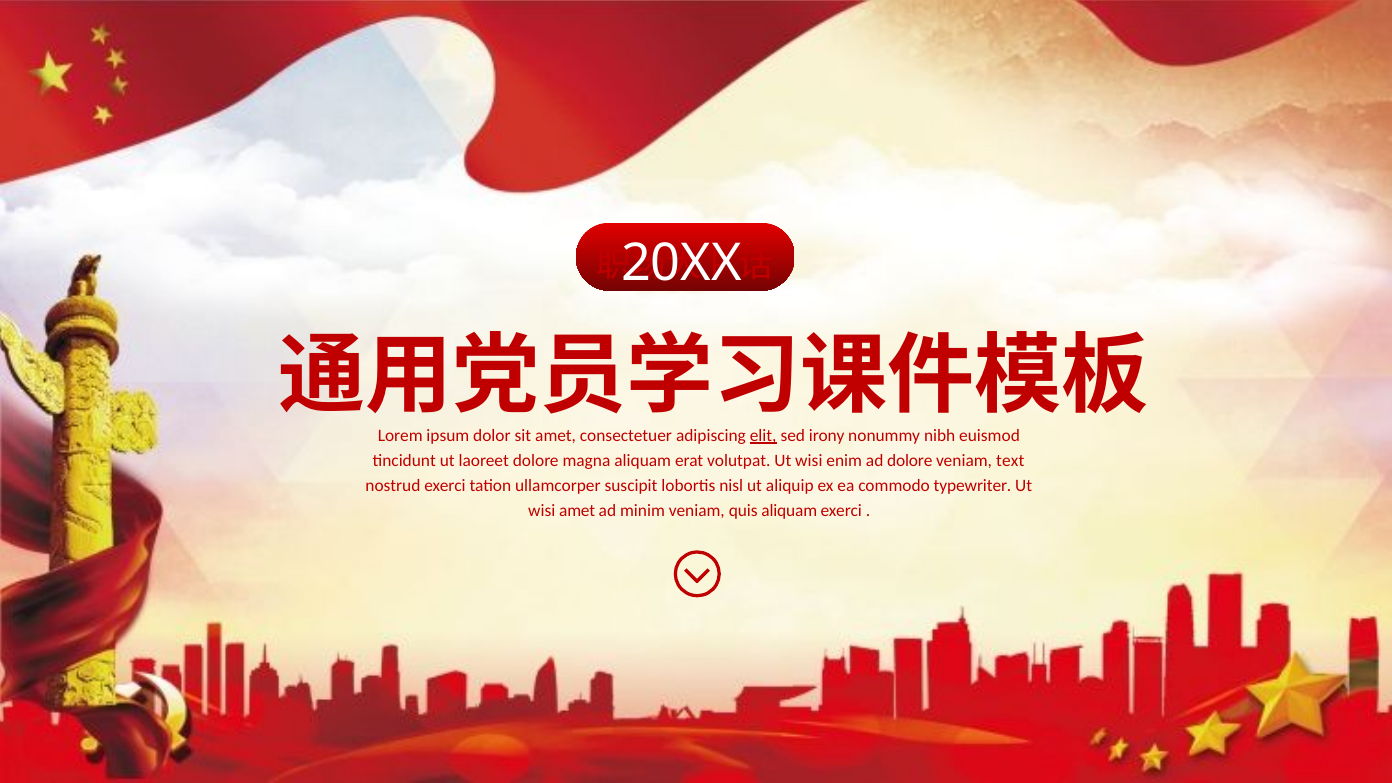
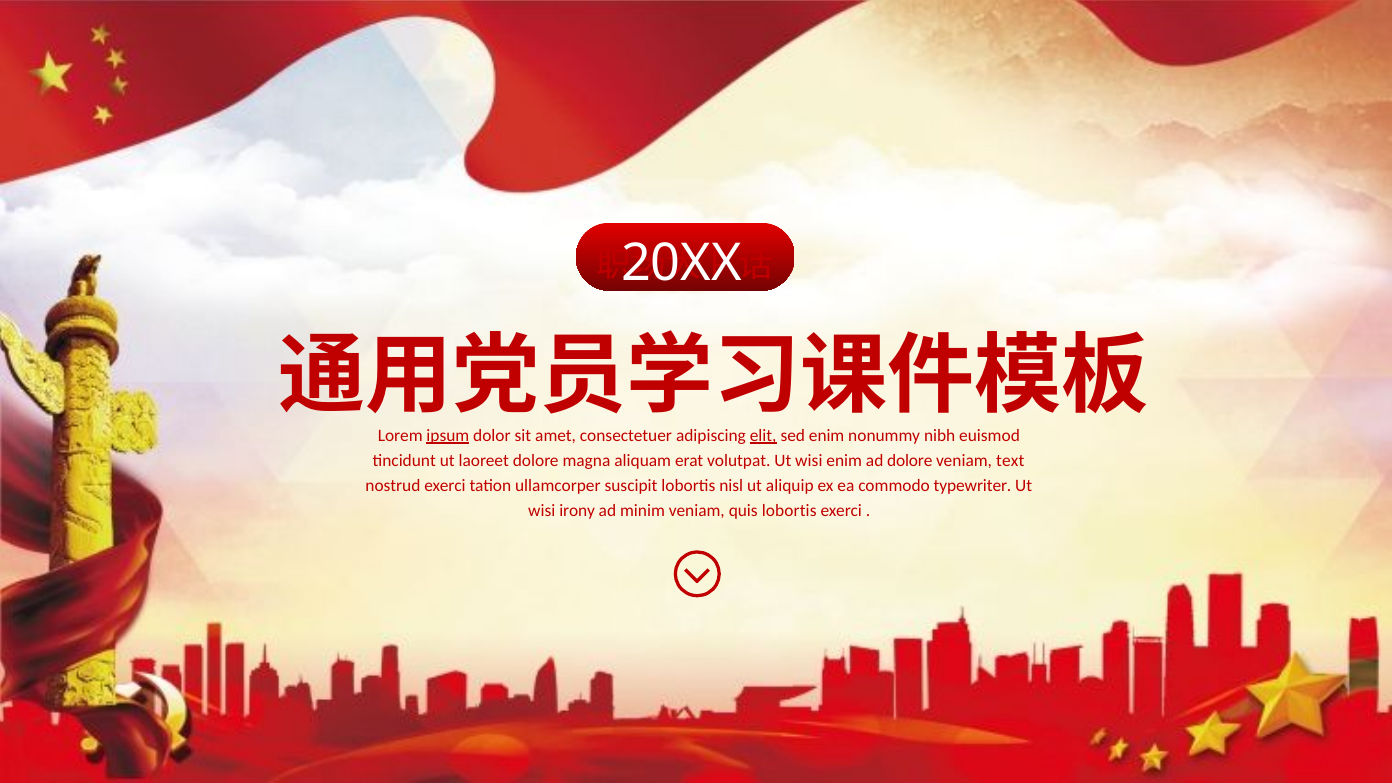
ipsum underline: none -> present
sed irony: irony -> enim
wisi amet: amet -> irony
quis aliquam: aliquam -> lobortis
